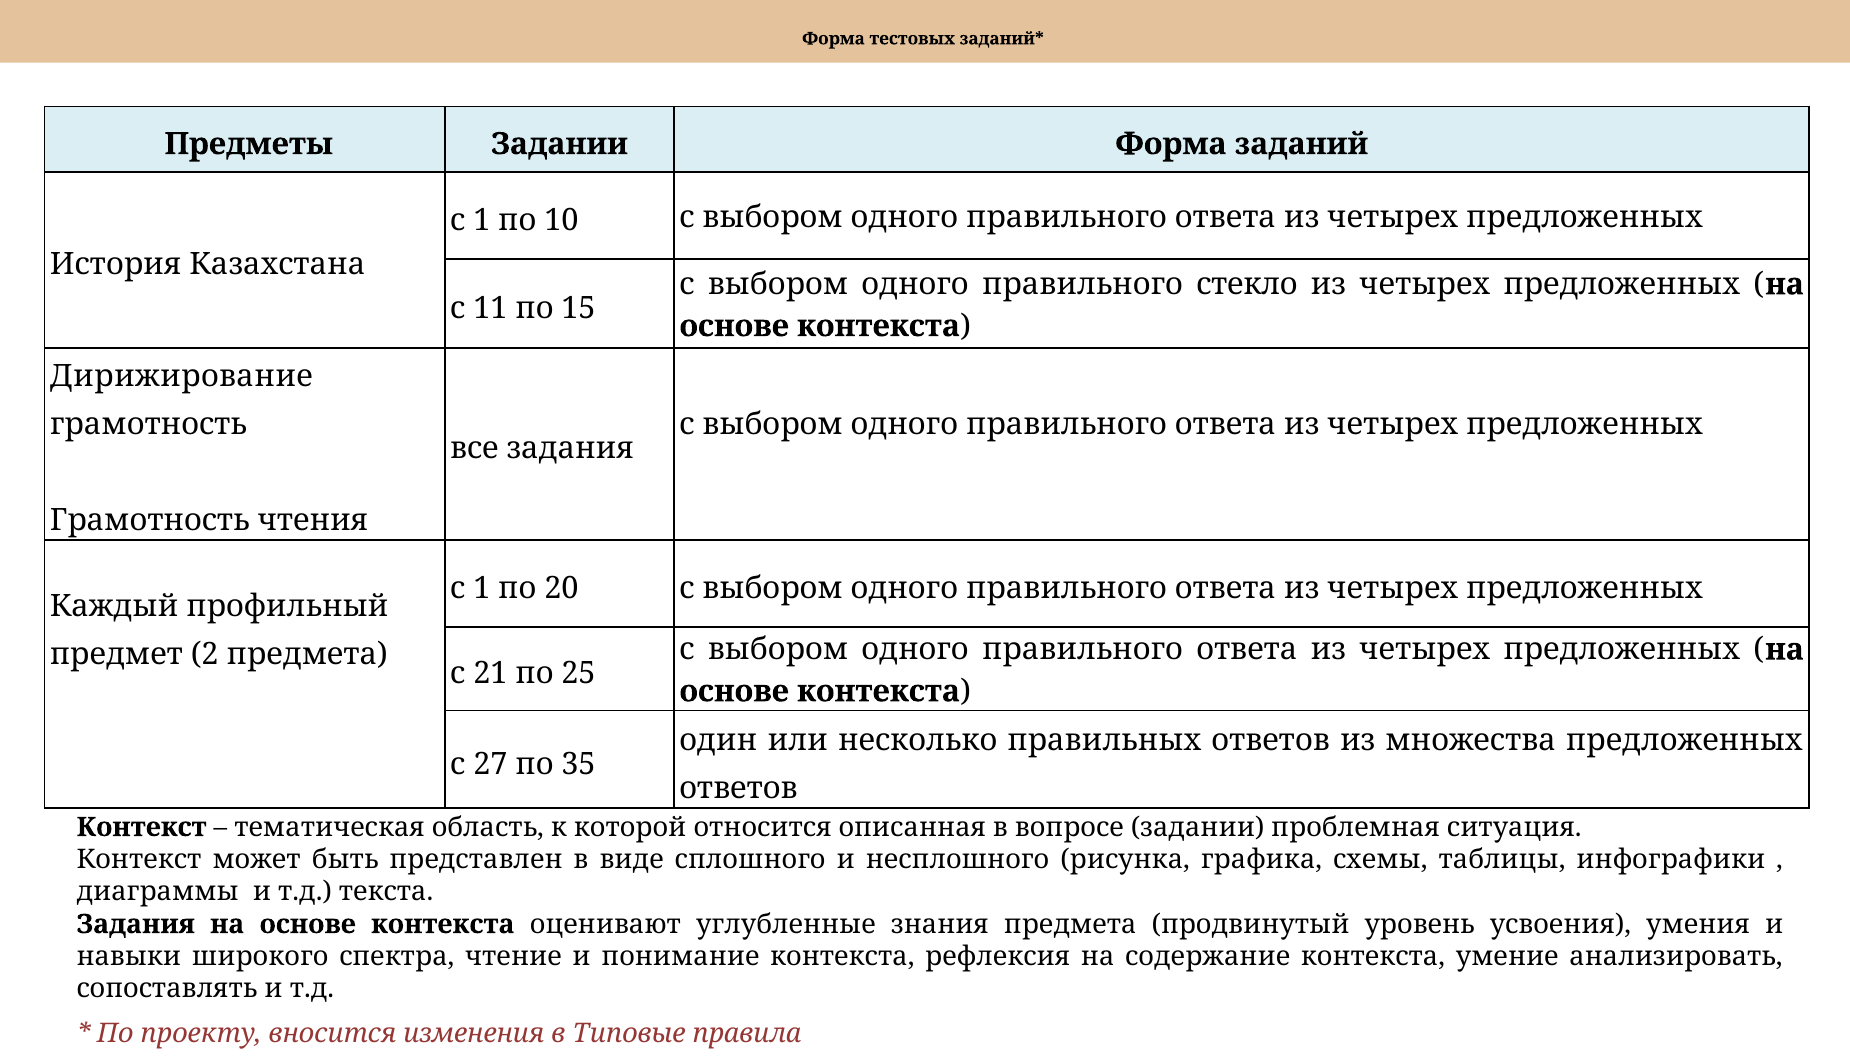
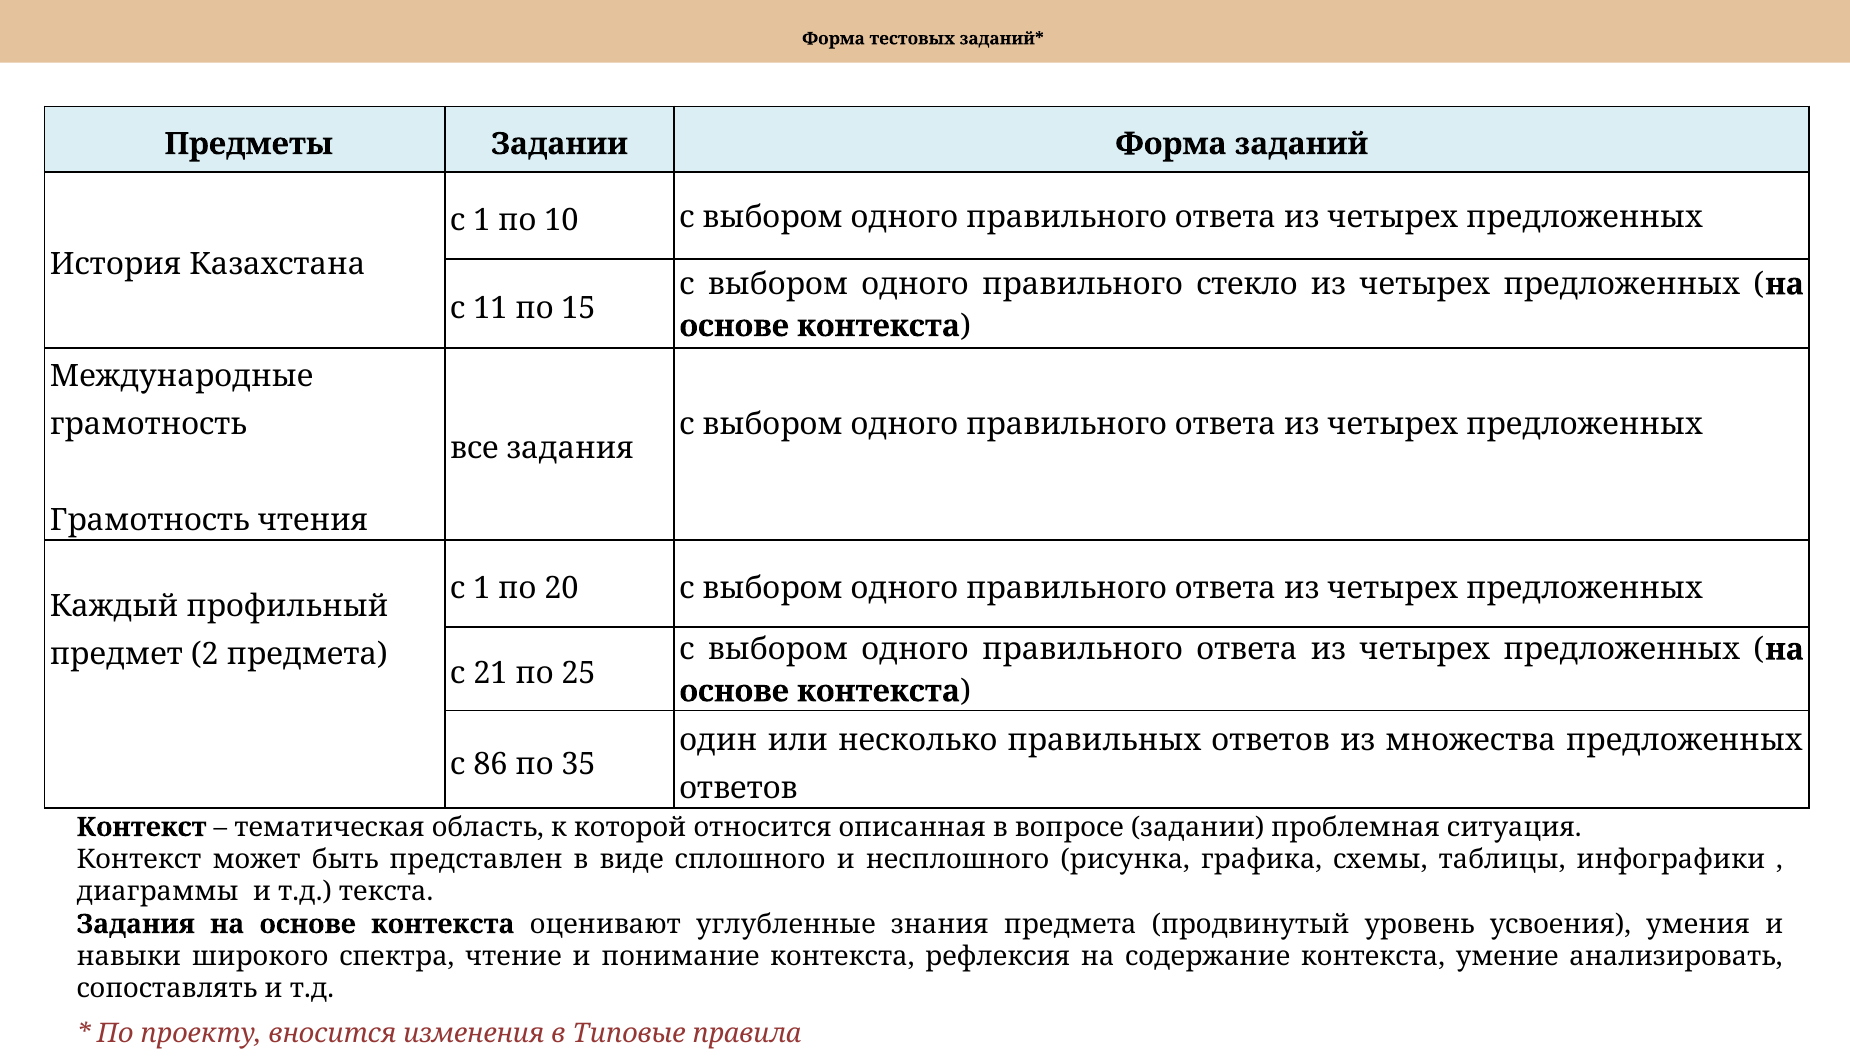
Дирижирование: Дирижирование -> Международные
27: 27 -> 86
